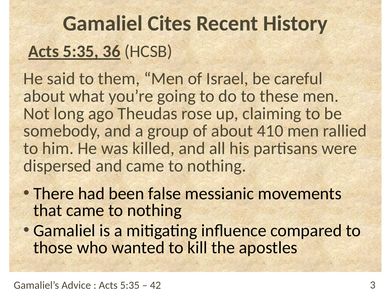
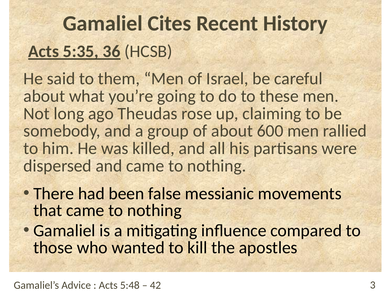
410: 410 -> 600
5:35 at (130, 285): 5:35 -> 5:48
